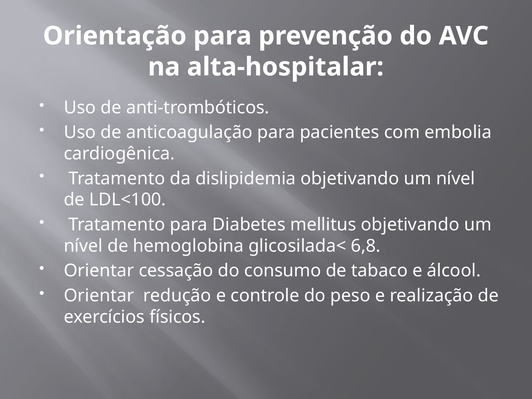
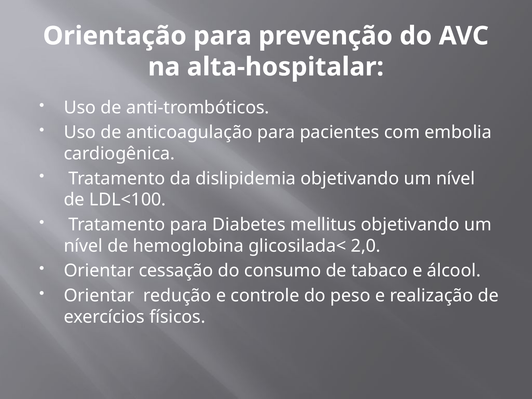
6,8: 6,8 -> 2,0
